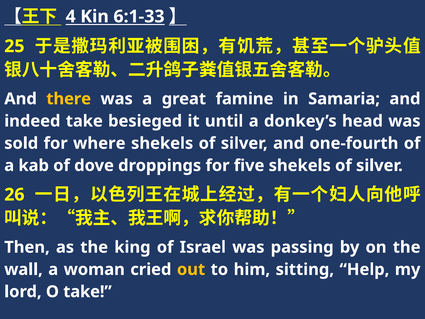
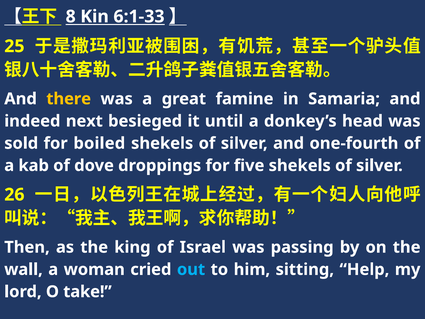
4: 4 -> 8
indeed take: take -> next
where: where -> boiled
out colour: yellow -> light blue
